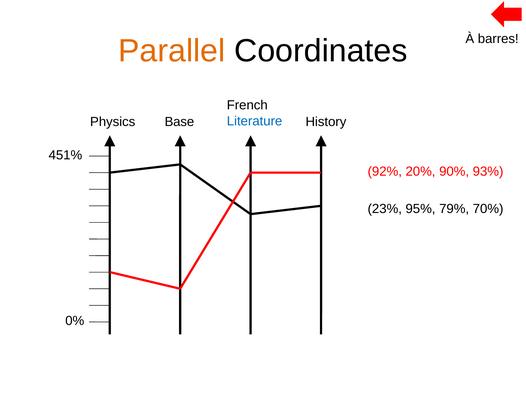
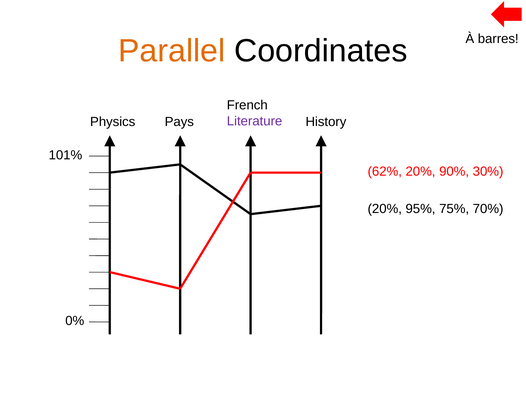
Literature colour: blue -> purple
Base: Base -> Pays
451%: 451% -> 101%
92%: 92% -> 62%
93%: 93% -> 30%
23% at (385, 209): 23% -> 20%
79%: 79% -> 75%
